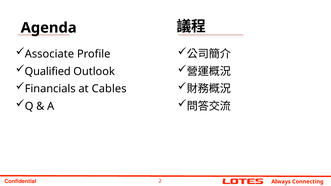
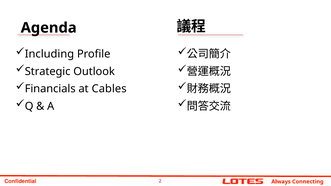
Associate: Associate -> Including
Qualified: Qualified -> Strategic
